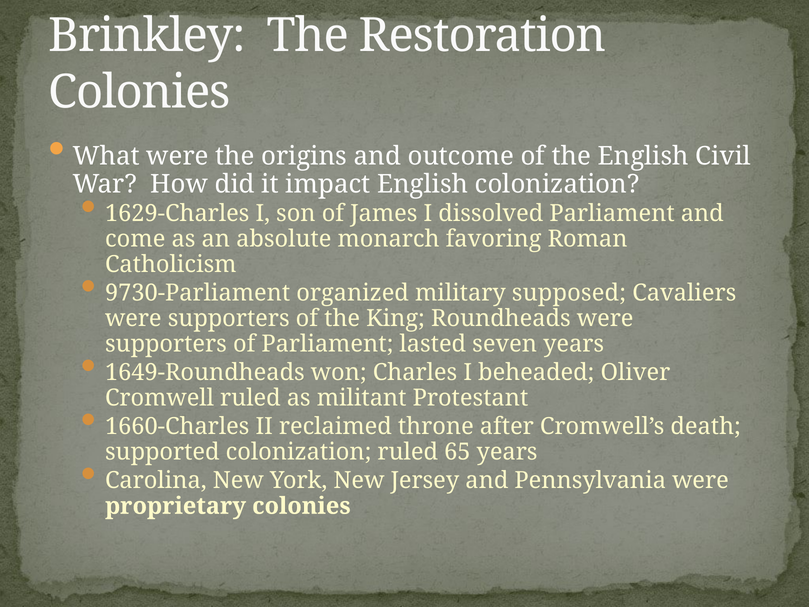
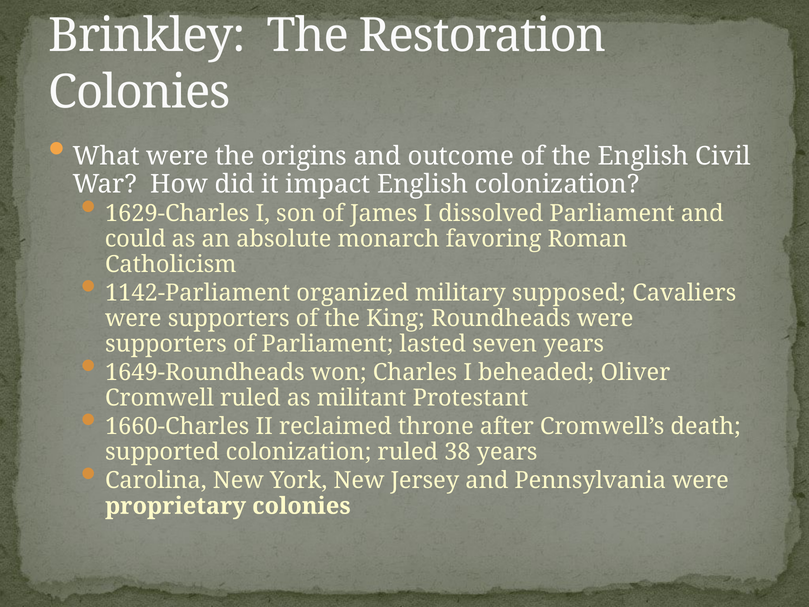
come: come -> could
9730-Parliament: 9730-Parliament -> 1142-Parliament
65: 65 -> 38
